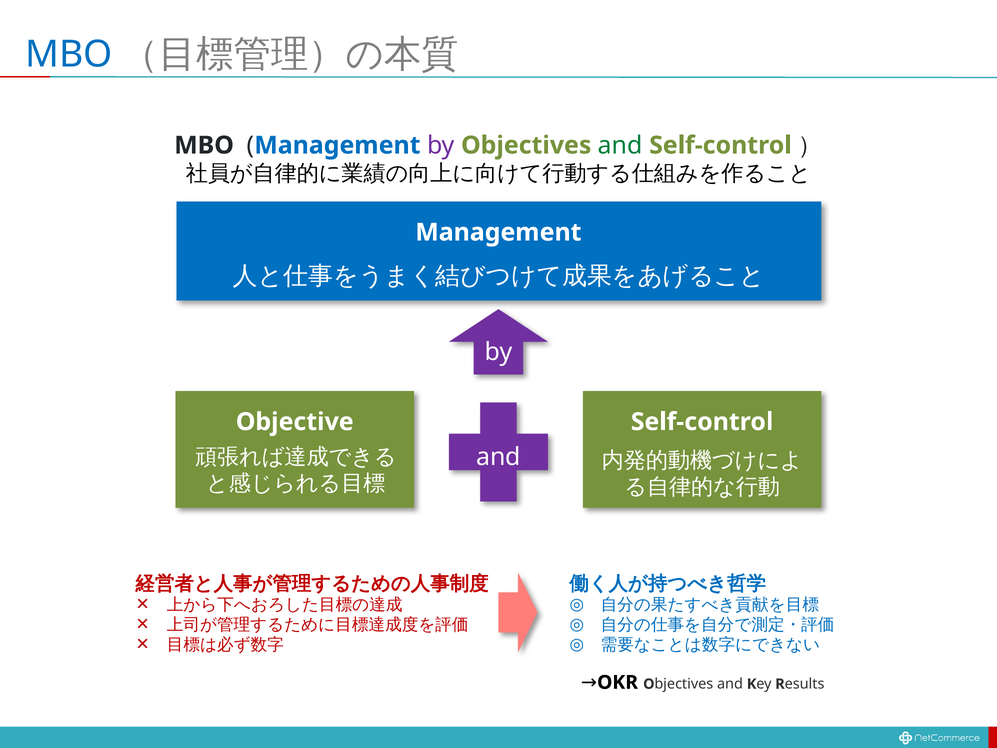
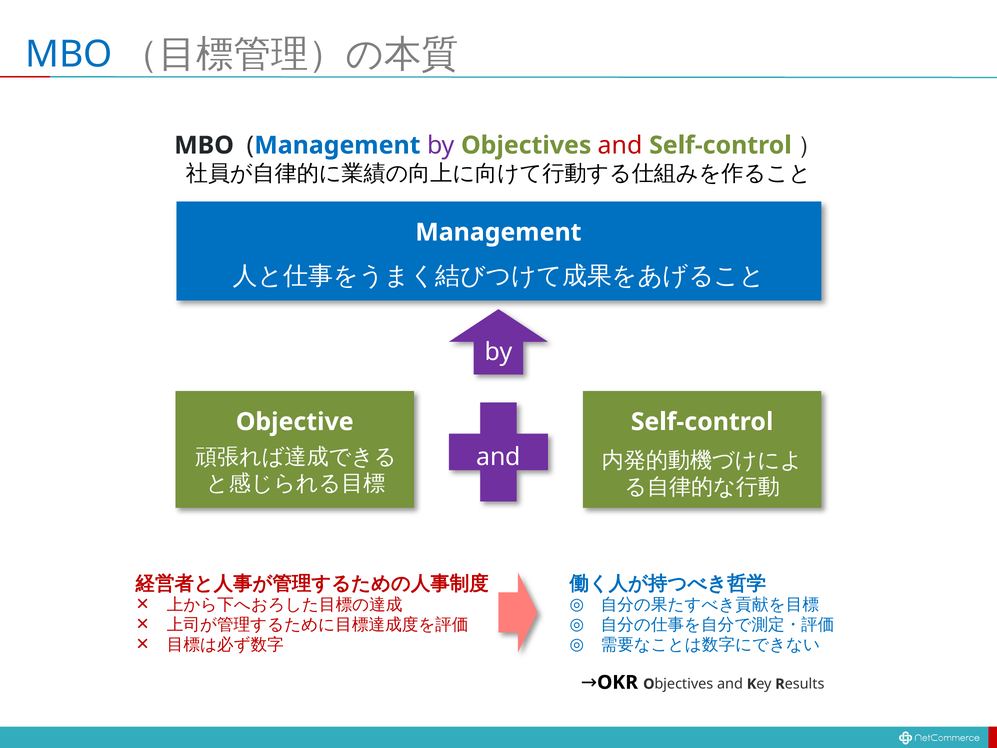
and at (620, 145) colour: green -> red
